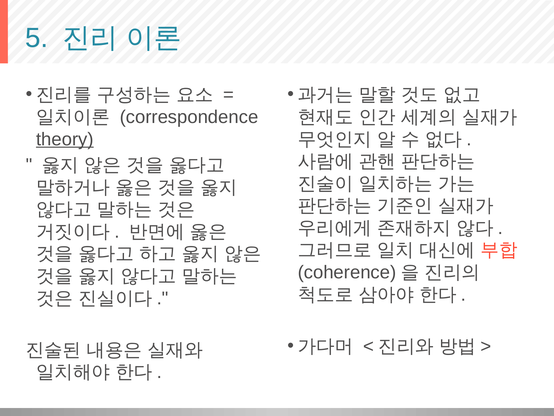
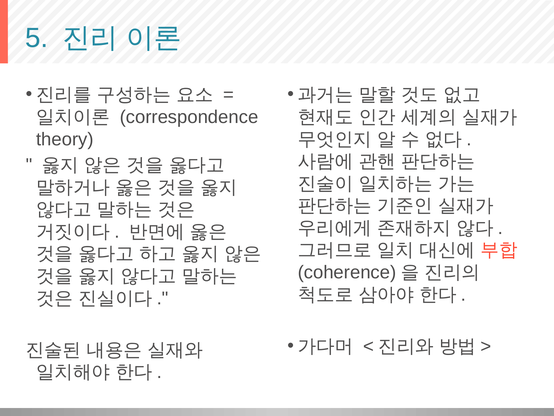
theory underline: present -> none
